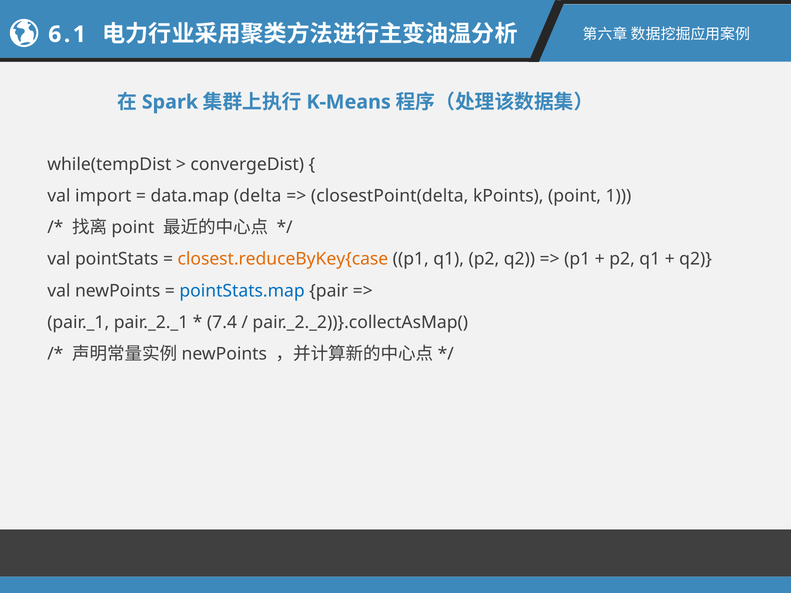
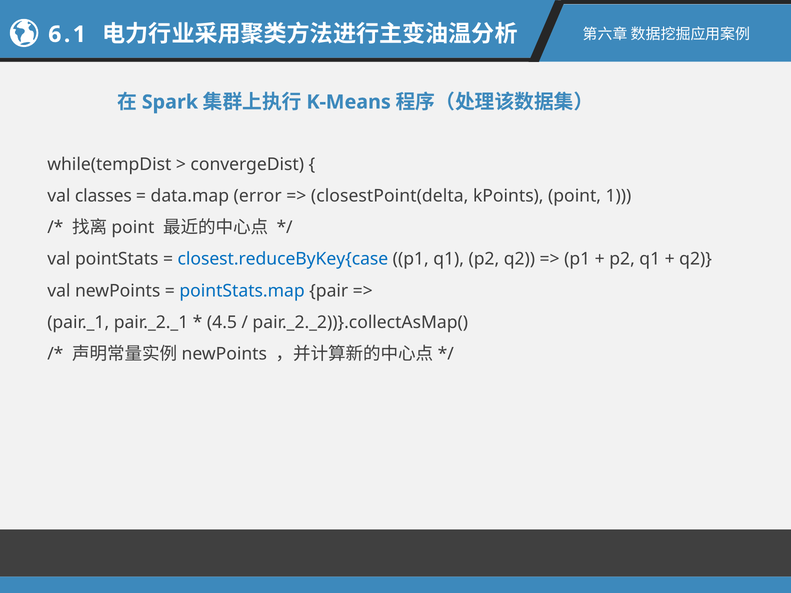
import: import -> classes
delta: delta -> error
closest.reduceByKey{case colour: orange -> blue
7.4: 7.4 -> 4.5
